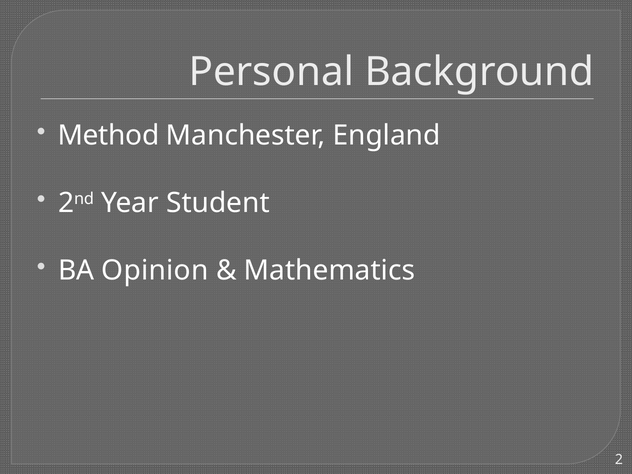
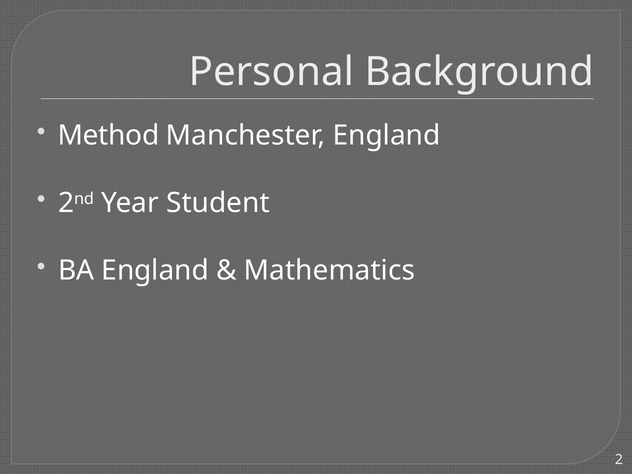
BA Opinion: Opinion -> England
